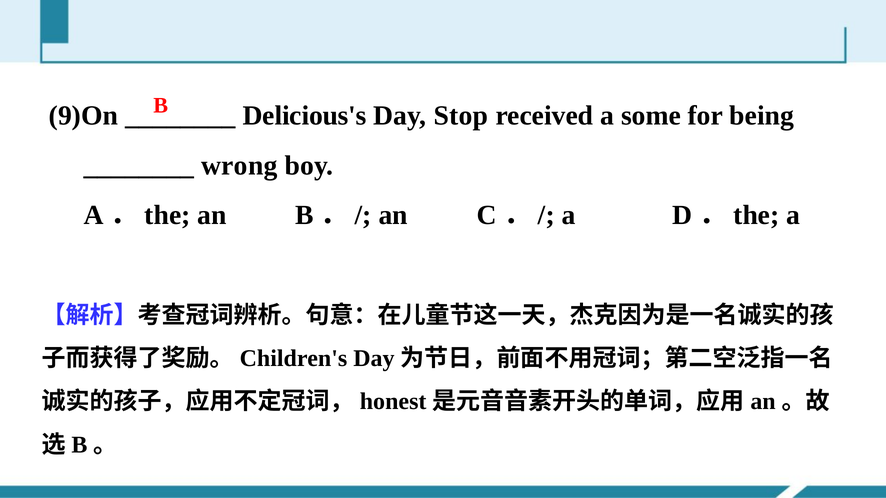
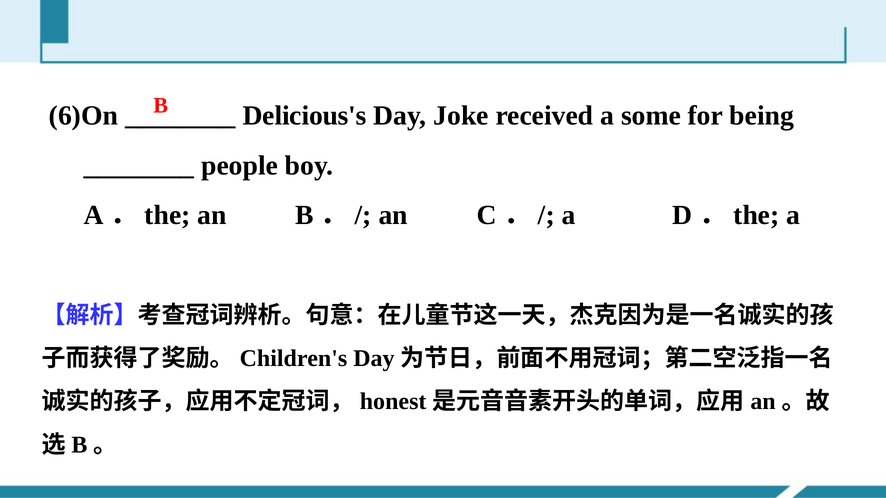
9)On: 9)On -> 6)On
Stop: Stop -> Joke
wrong: wrong -> people
